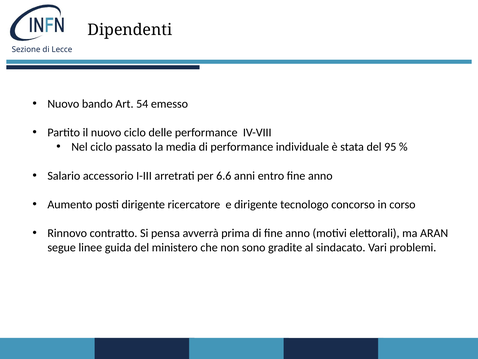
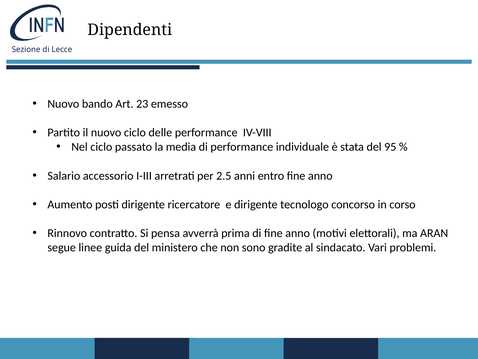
54: 54 -> 23
6.6: 6.6 -> 2.5
